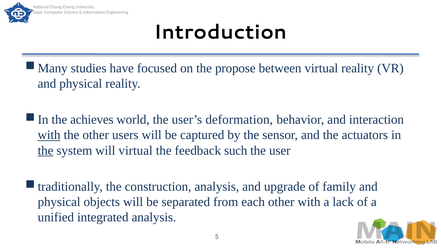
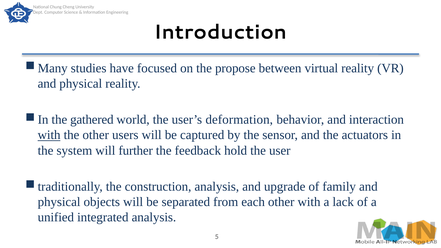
achieves: achieves -> gathered
the at (46, 151) underline: present -> none
will virtual: virtual -> further
such: such -> hold
